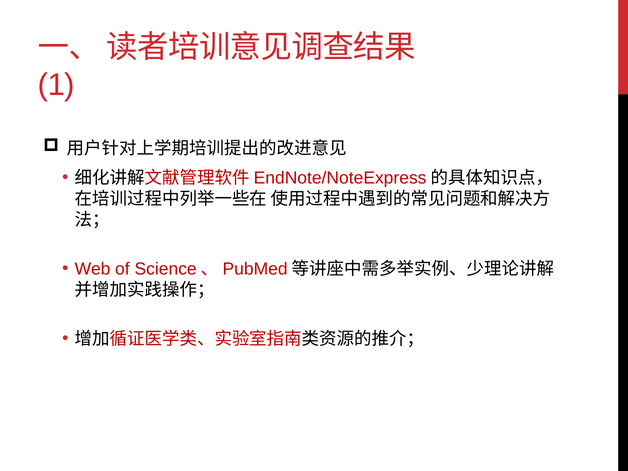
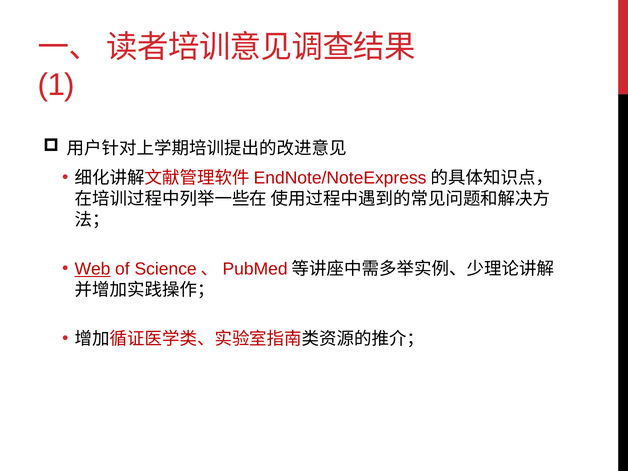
Web underline: none -> present
